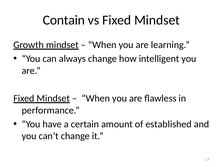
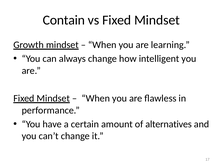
established: established -> alternatives
